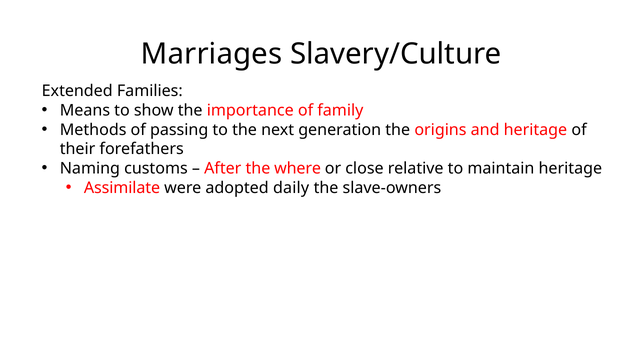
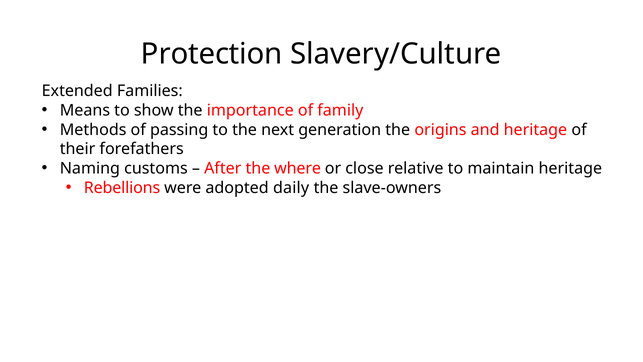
Marriages: Marriages -> Protection
Assimilate: Assimilate -> Rebellions
